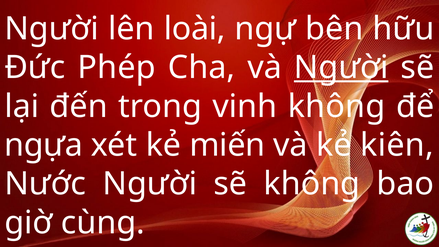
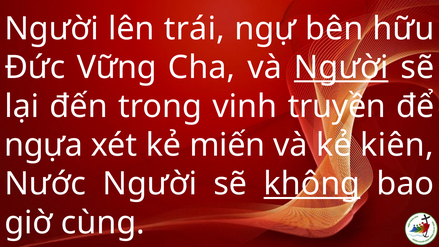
loài: loài -> trái
Phép: Phép -> Vững
vinh không: không -> truyền
không at (312, 184) underline: none -> present
